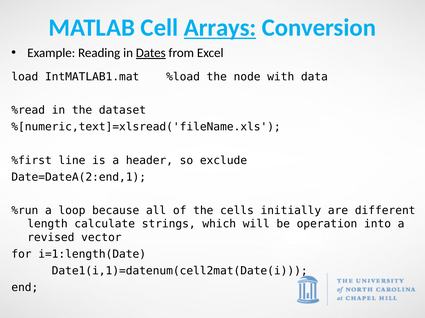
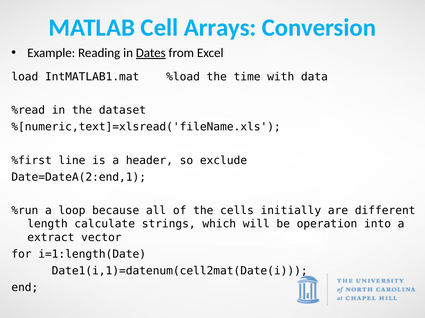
Arrays underline: present -> none
node: node -> time
revised: revised -> extract
